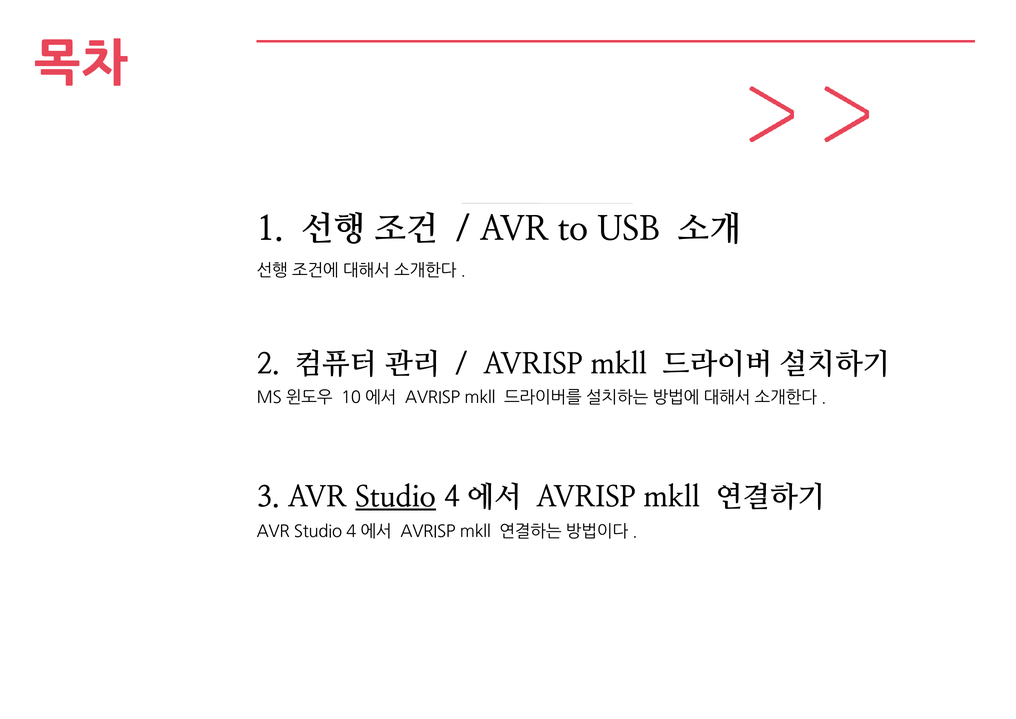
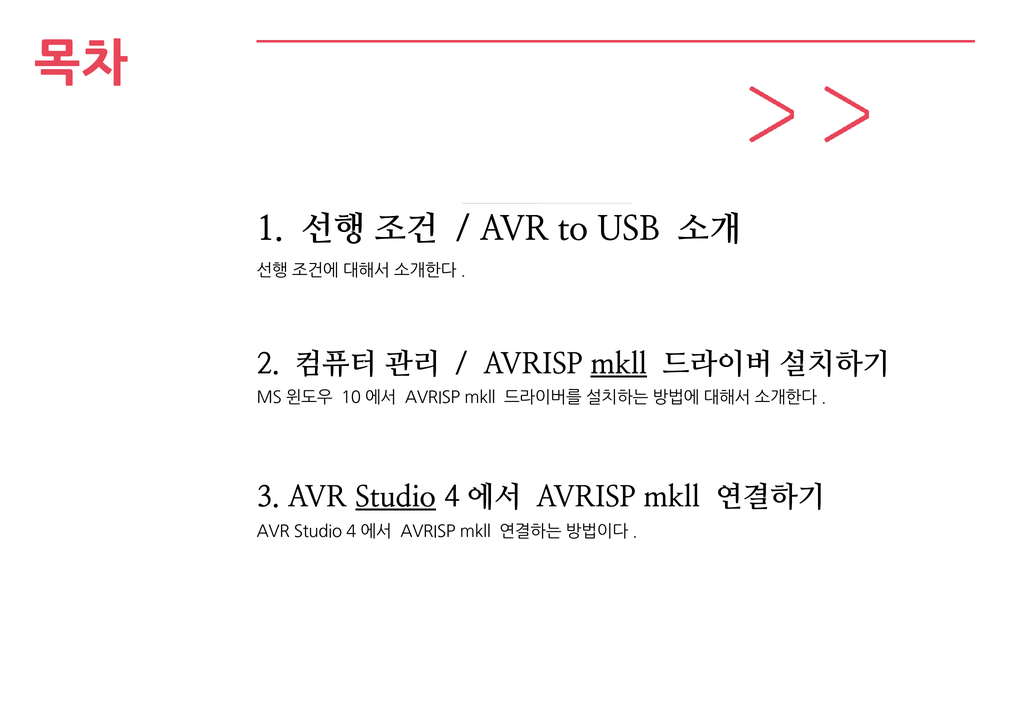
mkll at (619, 364) underline: none -> present
